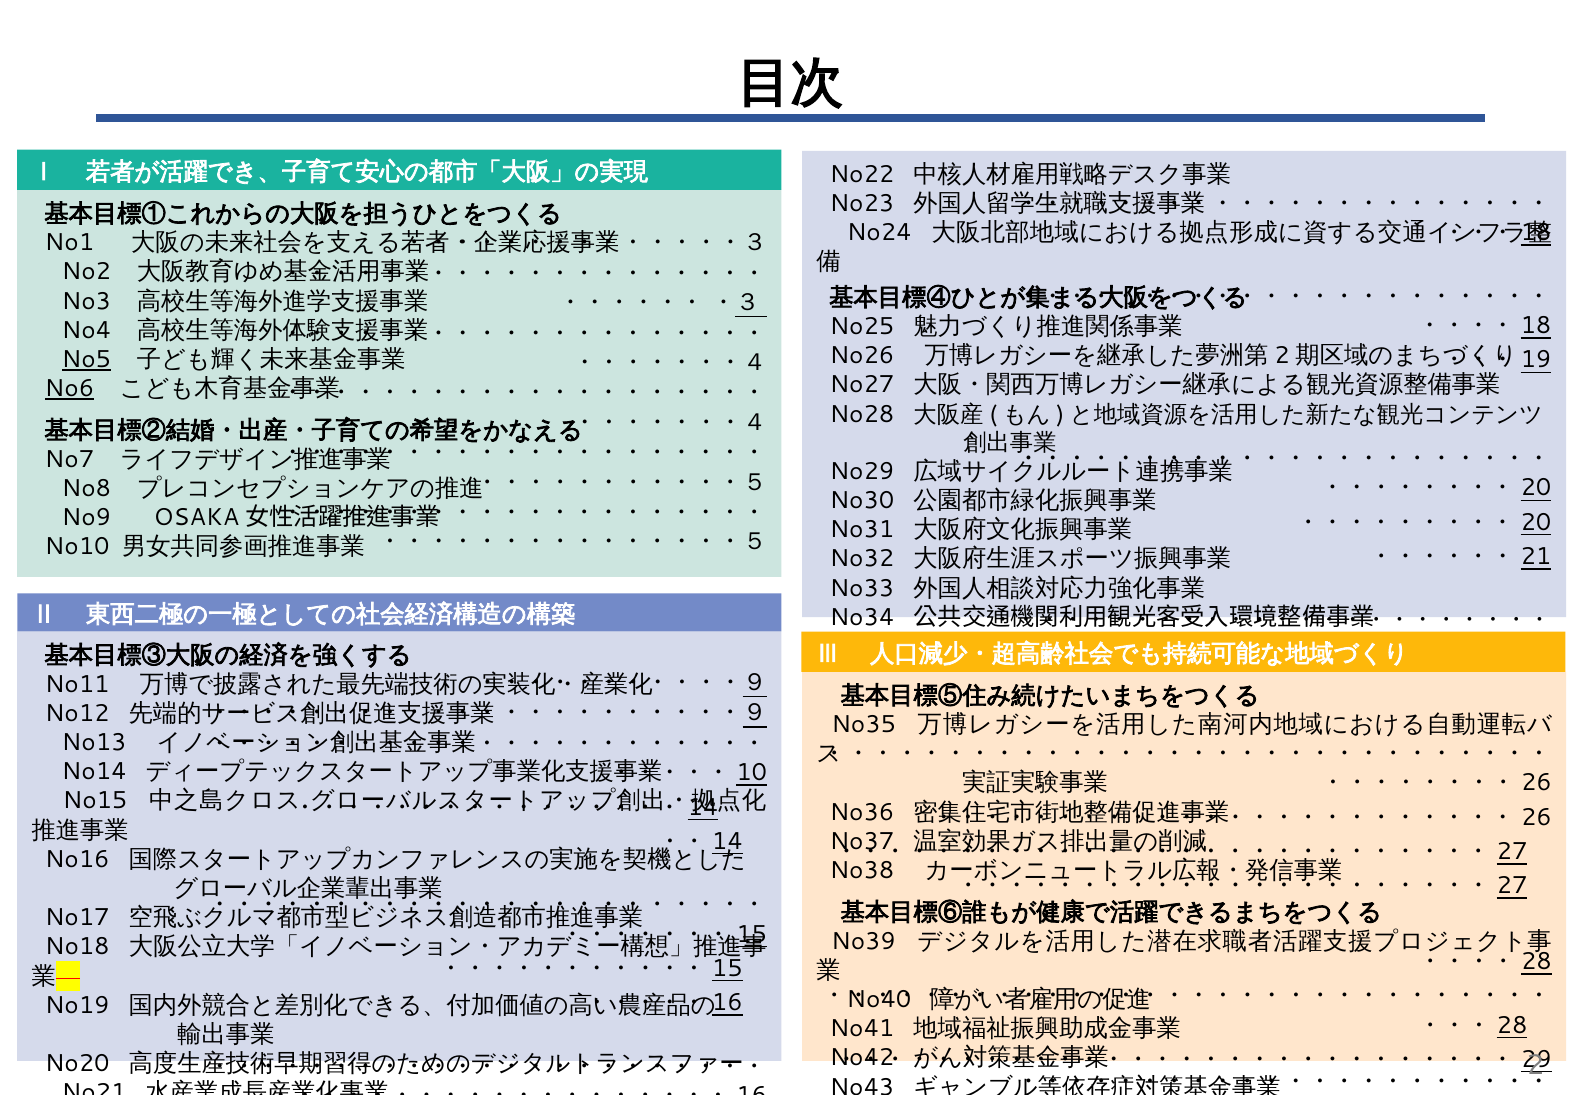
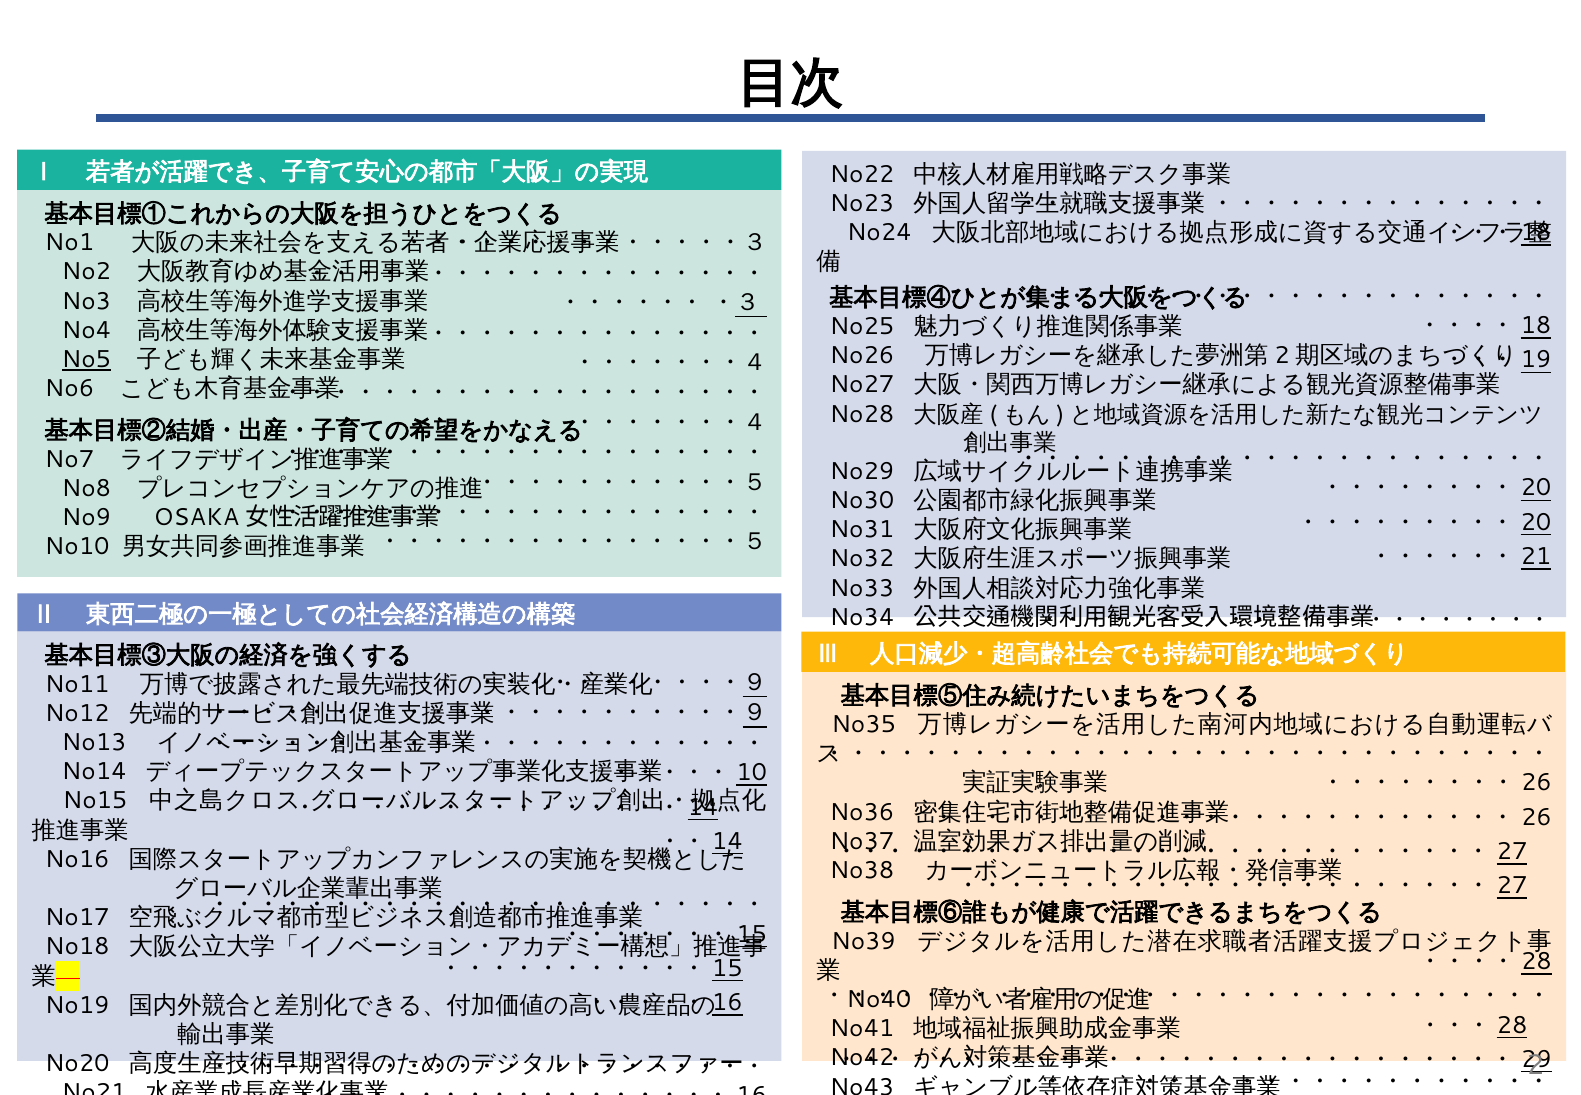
No6 underline: present -> none
